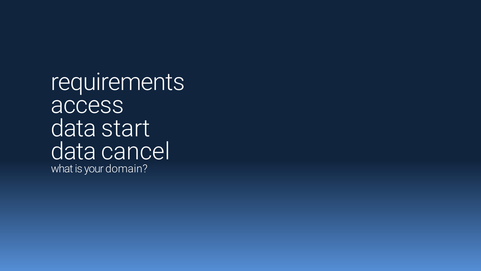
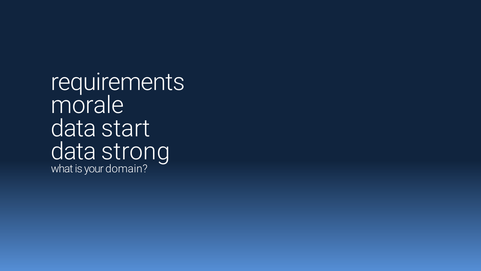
access: access -> morale
cancel: cancel -> strong
